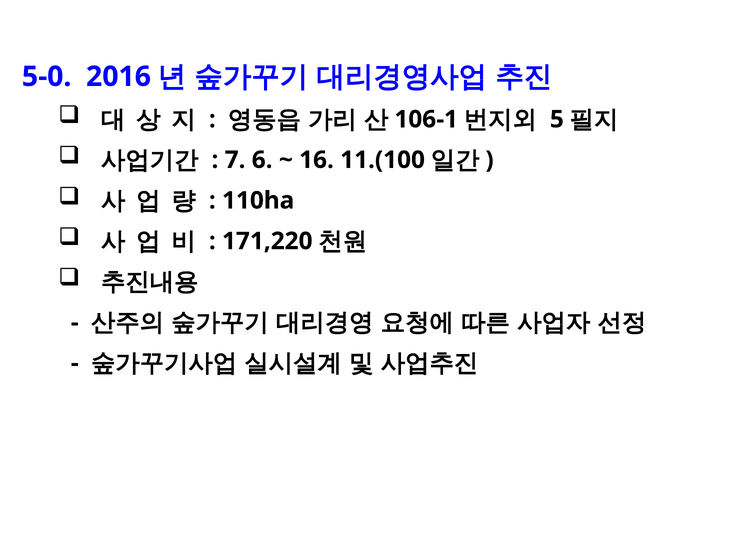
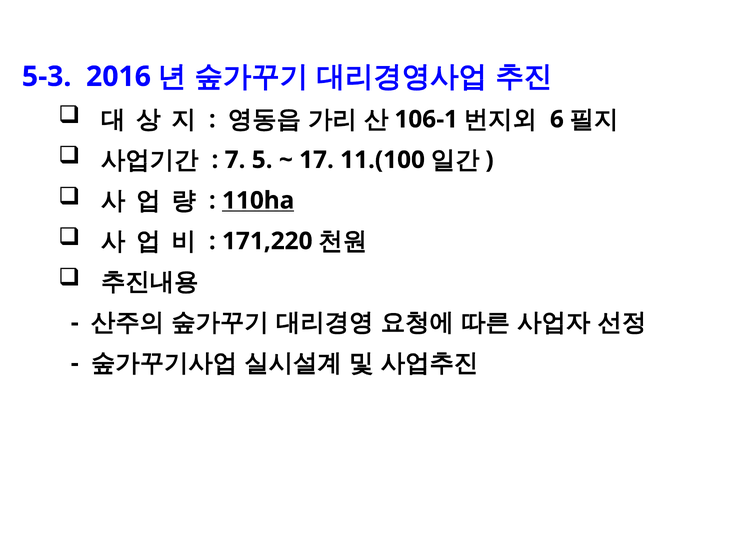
5-0: 5-0 -> 5-3
5: 5 -> 6
6: 6 -> 5
16: 16 -> 17
110ha underline: none -> present
